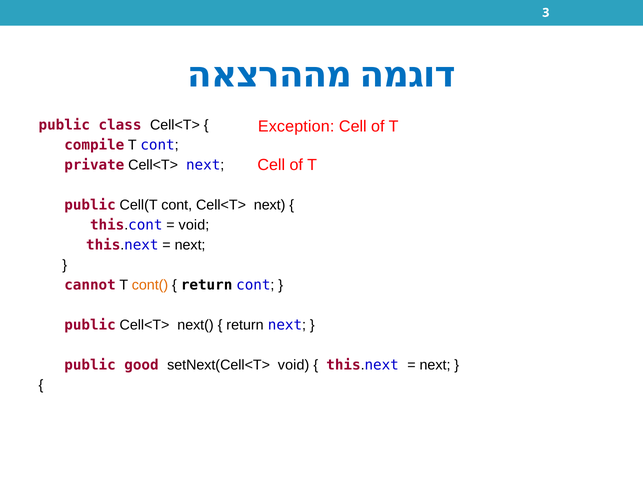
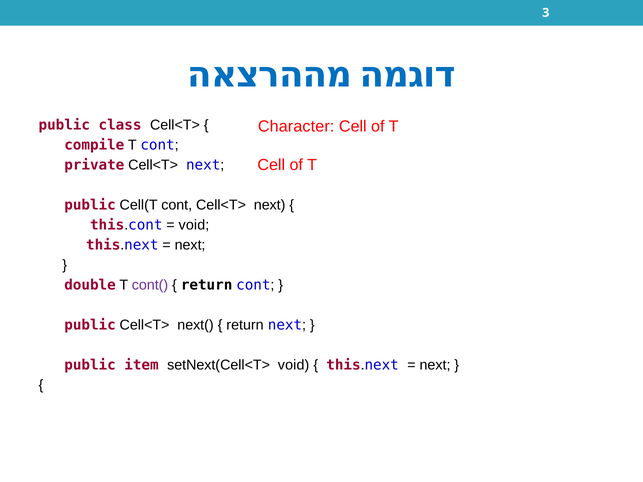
Exception: Exception -> Character
cannot: cannot -> double
cont( colour: orange -> purple
good: good -> item
